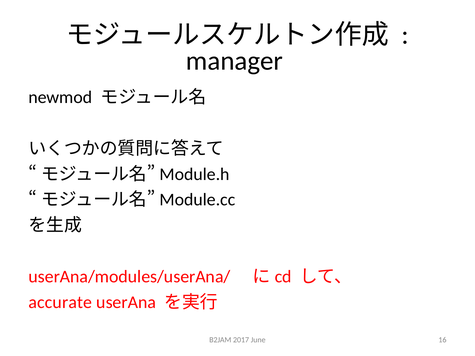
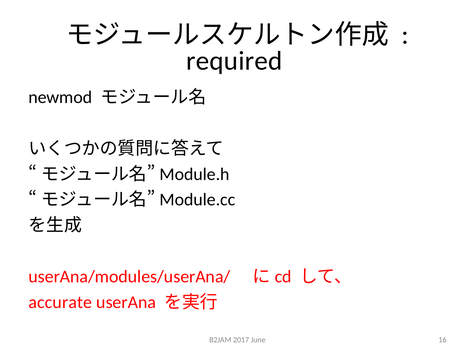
manager: manager -> required
